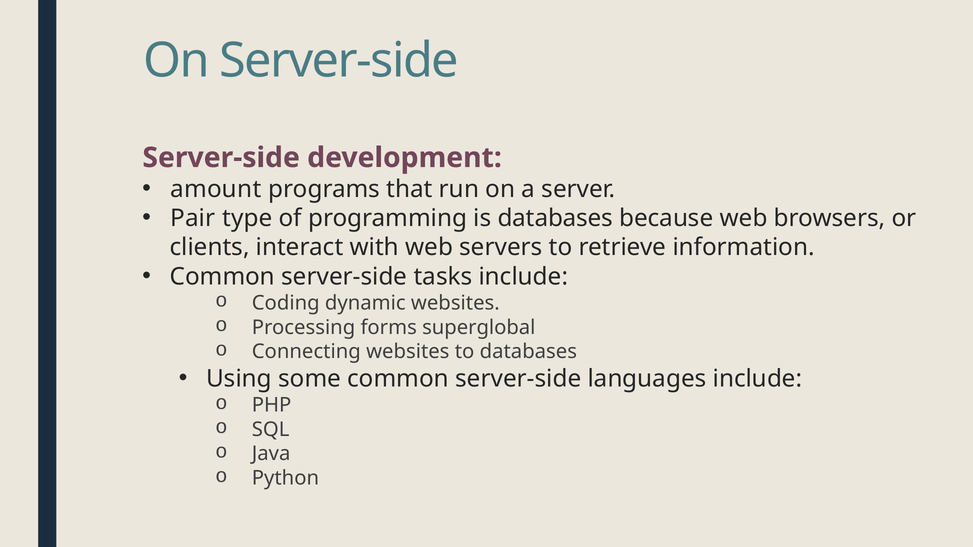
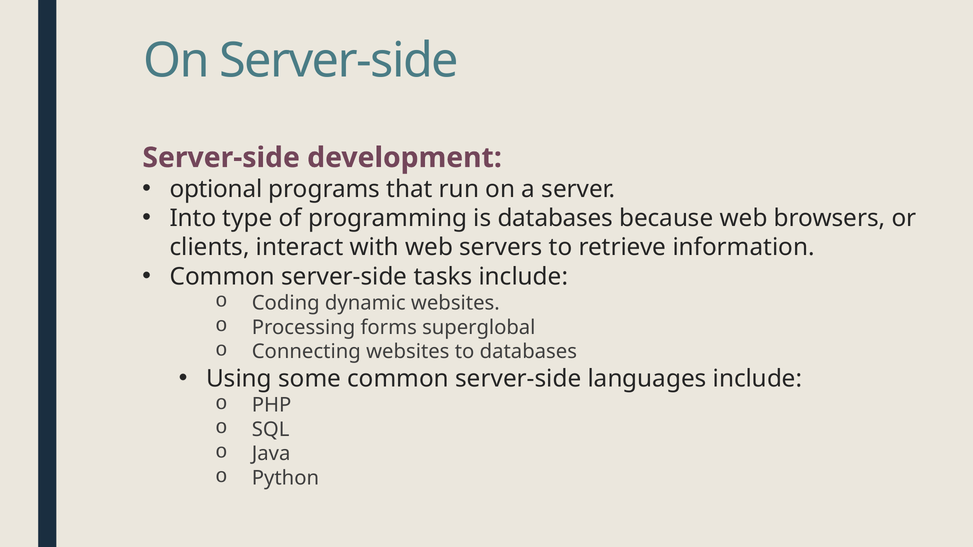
amount: amount -> optional
Pair: Pair -> Into
